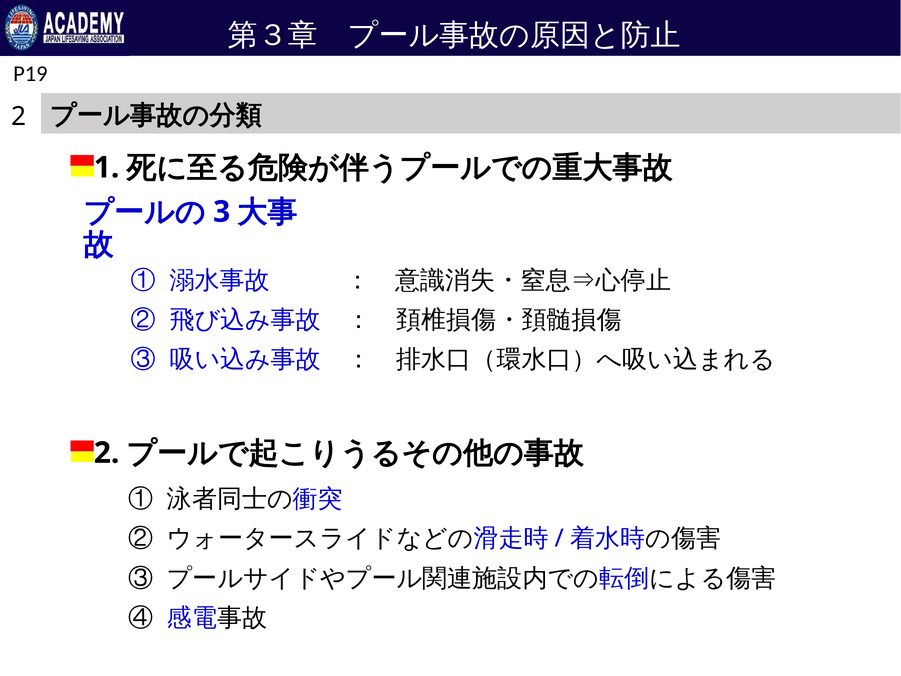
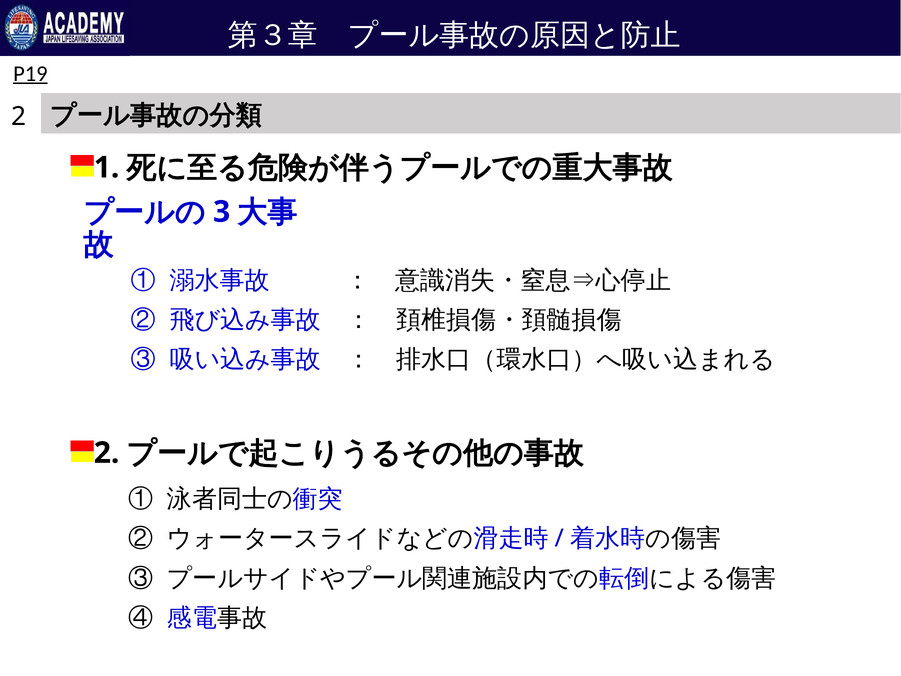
P19 underline: none -> present
